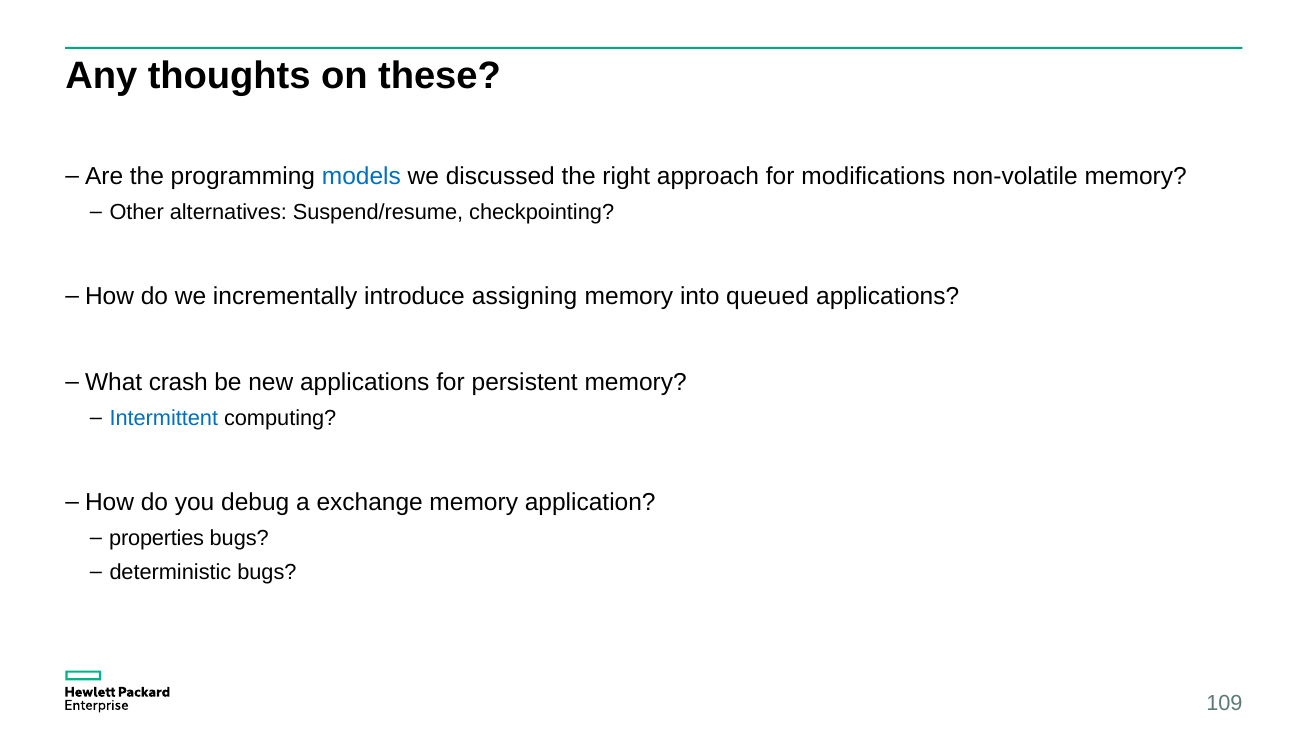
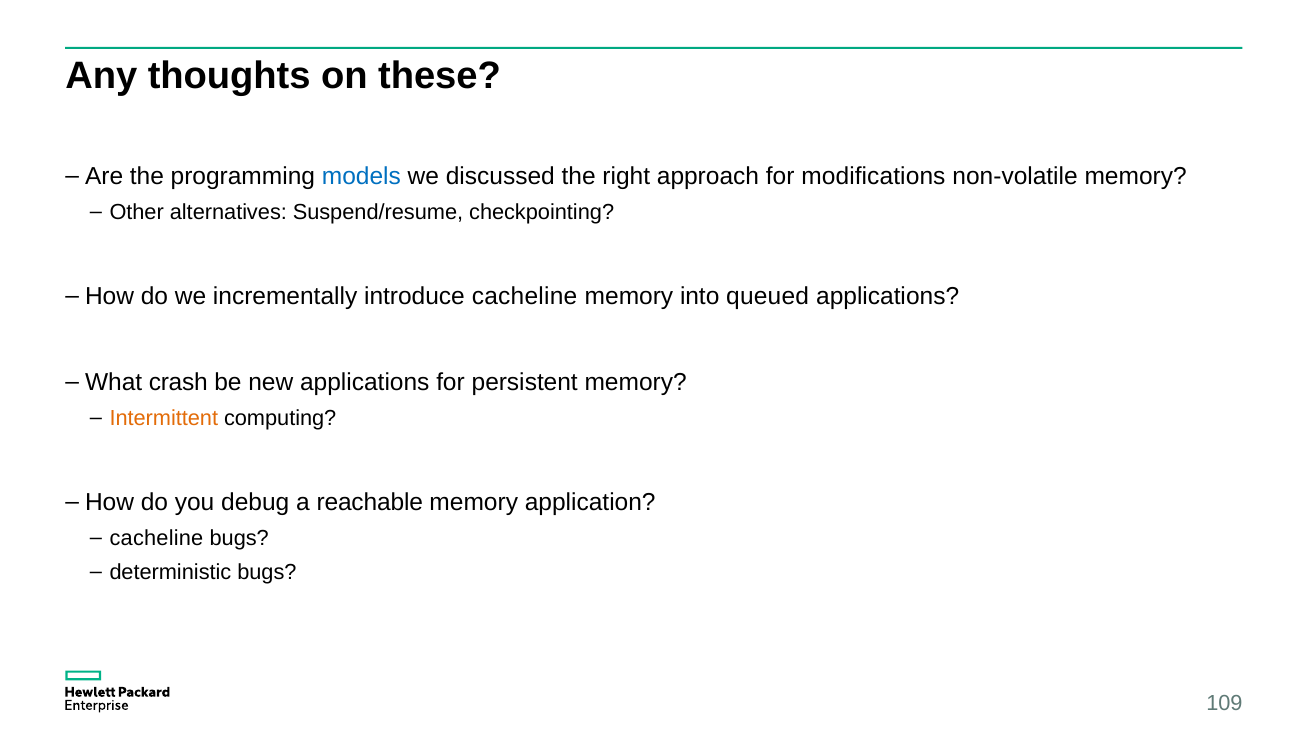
introduce assigning: assigning -> cacheline
Intermittent colour: blue -> orange
exchange: exchange -> reachable
properties at (157, 538): properties -> cacheline
